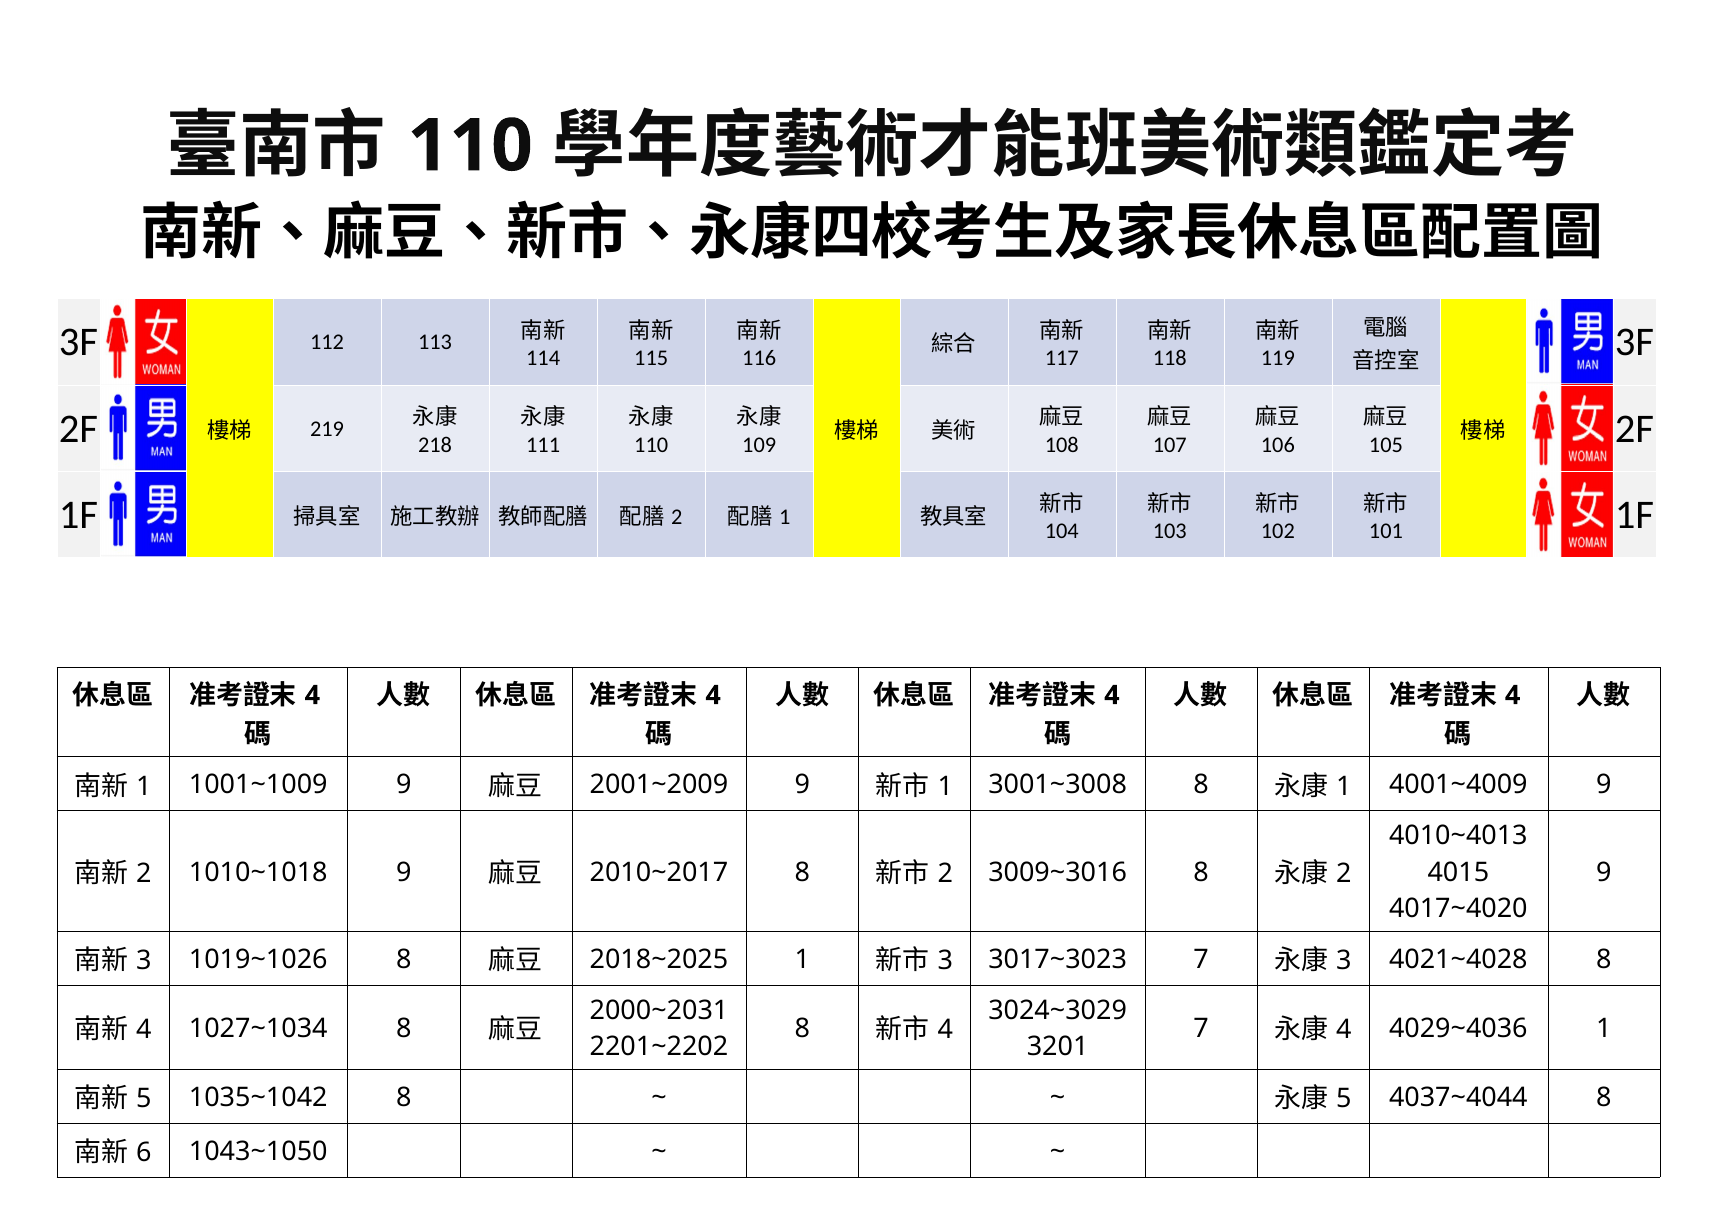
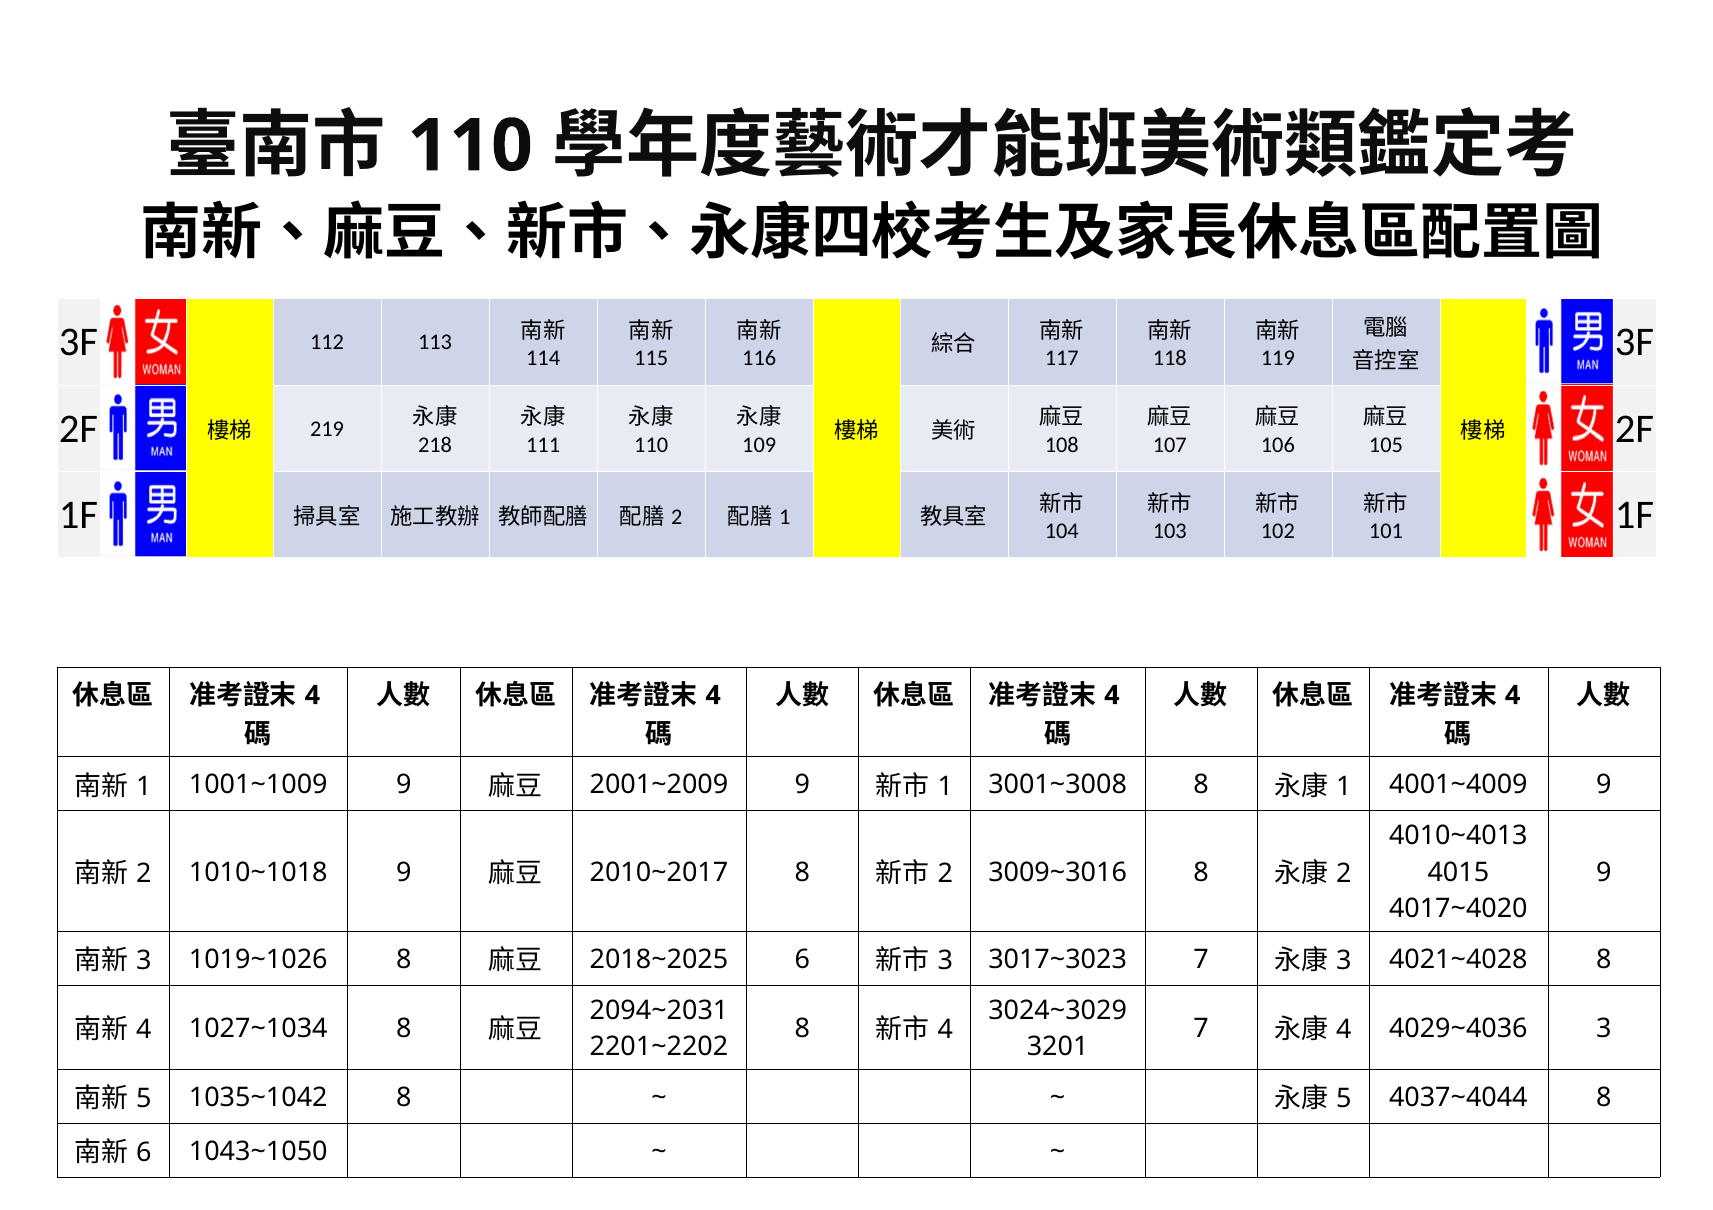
2018~2025 1: 1 -> 6
2000~2031: 2000~2031 -> 2094~2031
4029~4036 1: 1 -> 3
